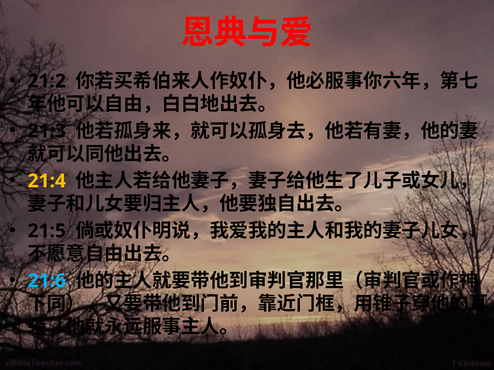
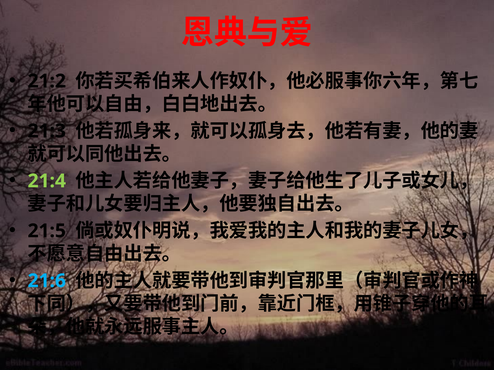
21:4 colour: yellow -> light green
